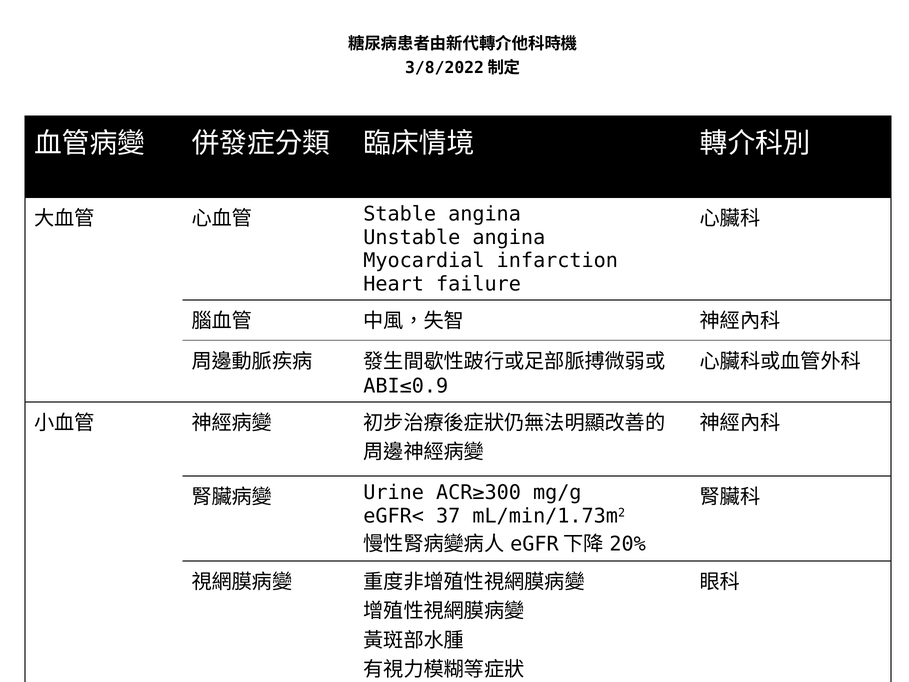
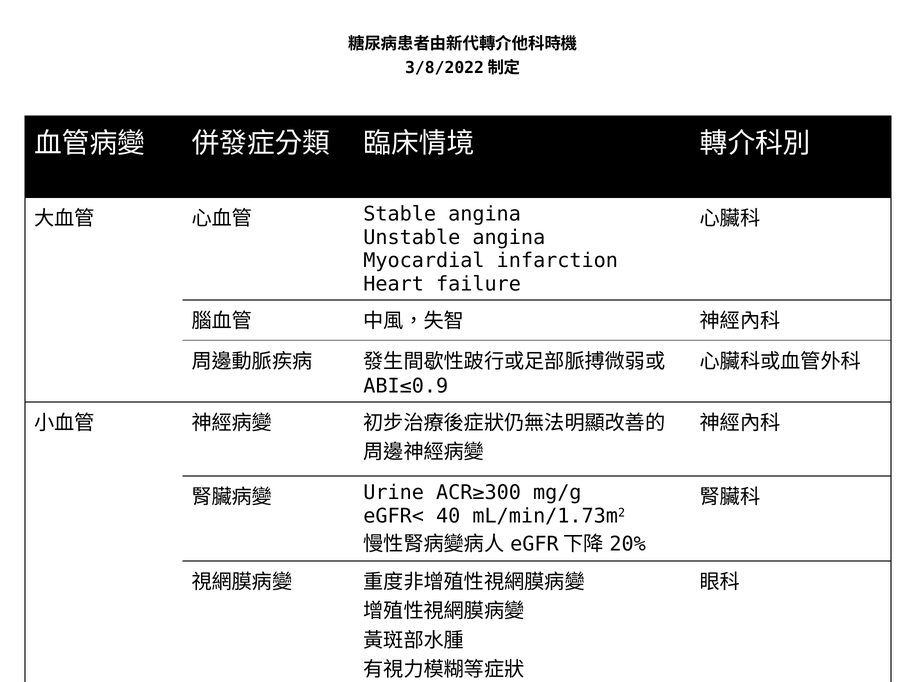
37: 37 -> 40
